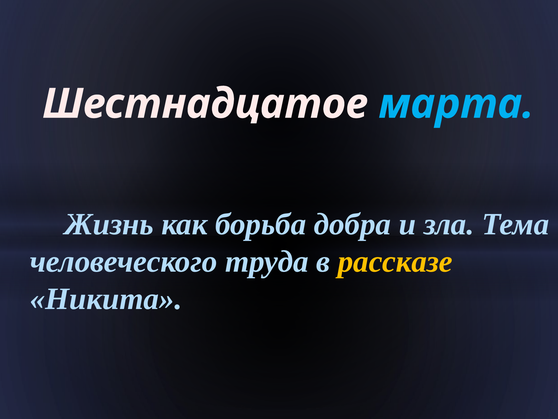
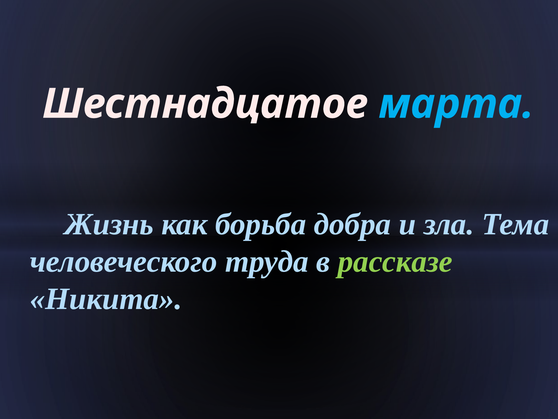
рассказе colour: yellow -> light green
